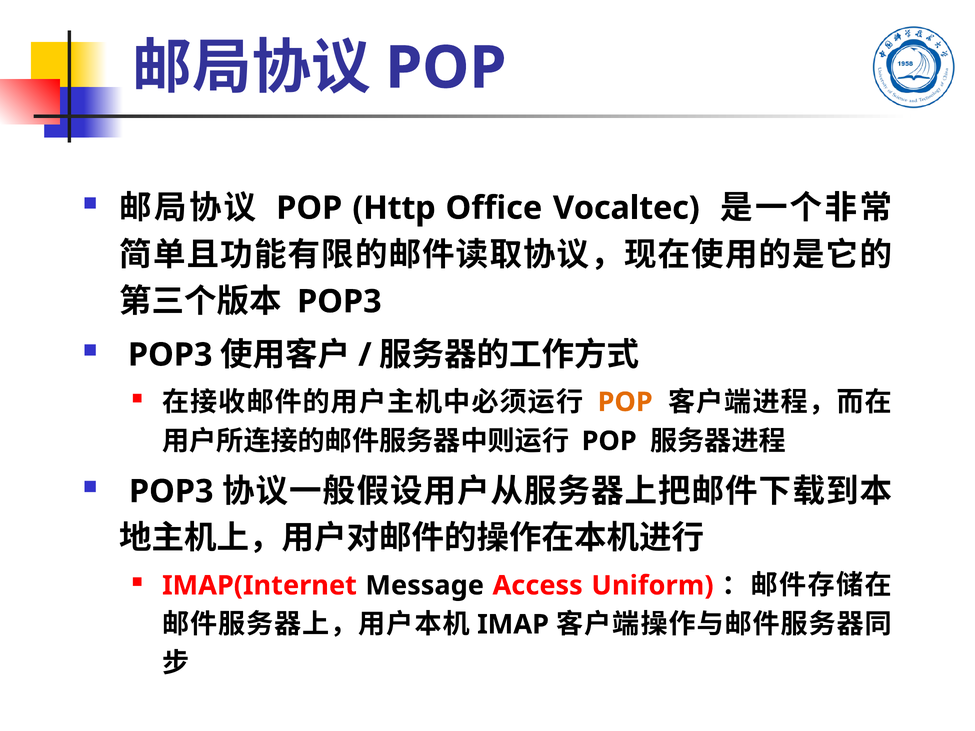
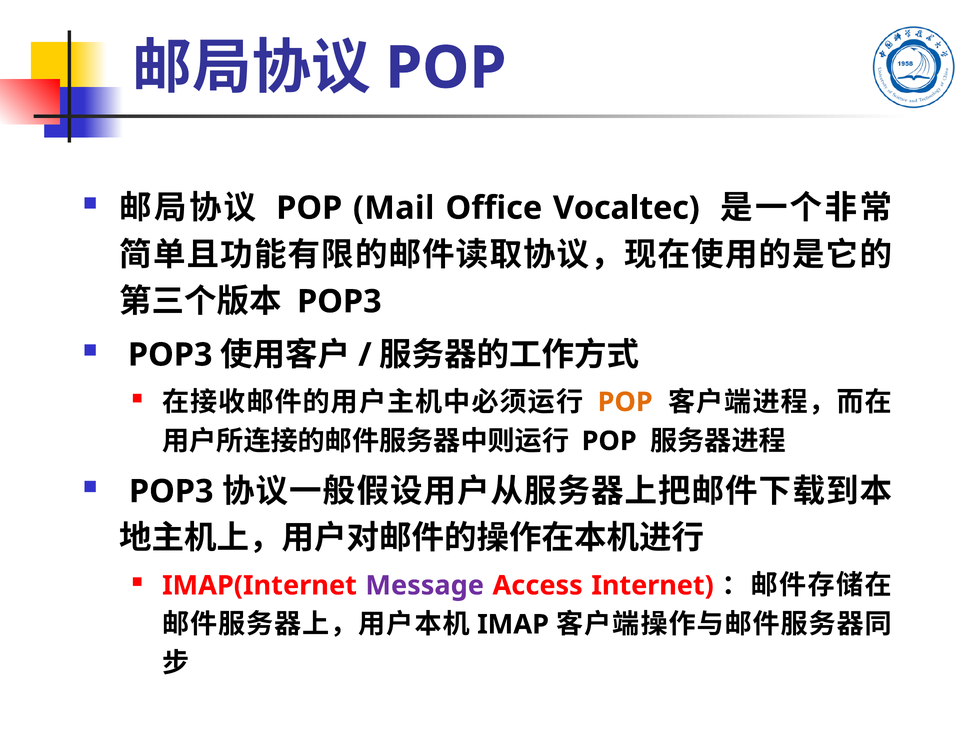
Http: Http -> Mail
Message colour: black -> purple
Uniform: Uniform -> Internet
